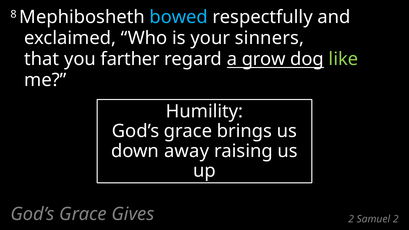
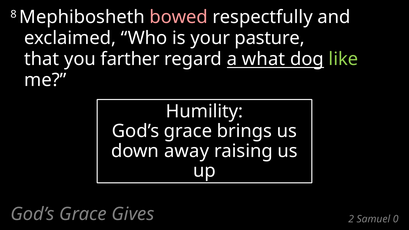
bowed colour: light blue -> pink
sinners: sinners -> pasture
grow: grow -> what
Samuel 2: 2 -> 0
